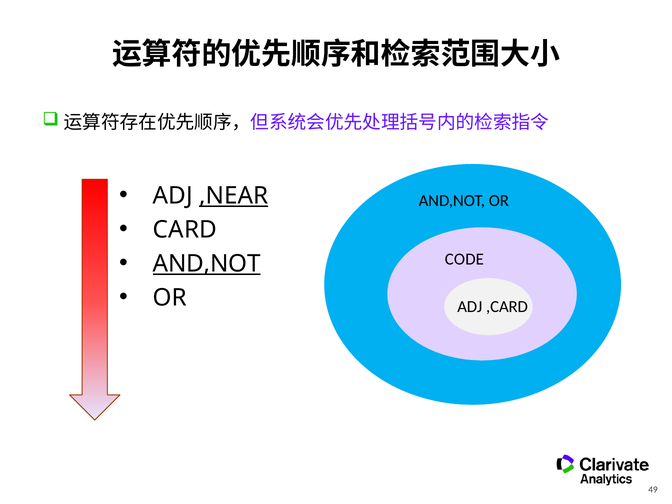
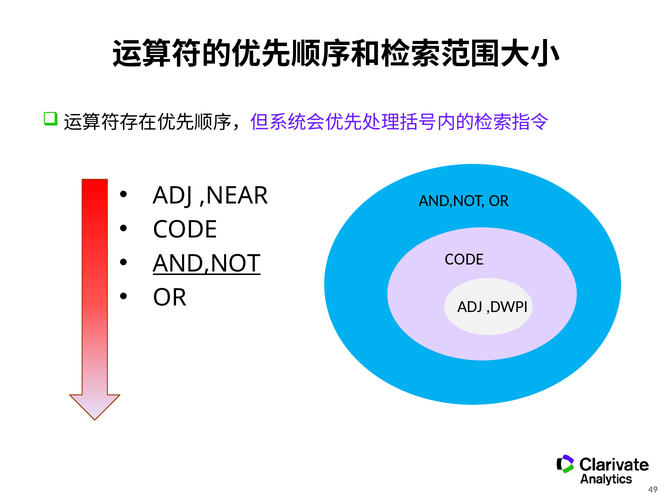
,NEAR underline: present -> none
CARD at (185, 230): CARD -> CODE
,CARD: ,CARD -> ,DWPI
